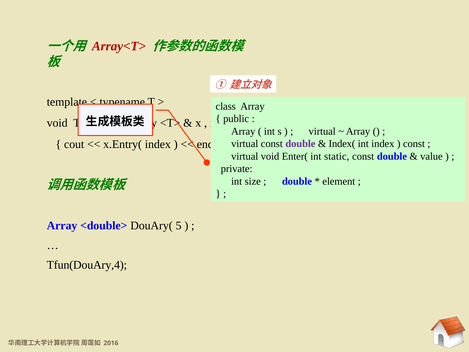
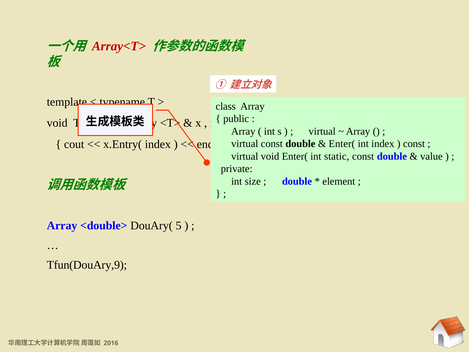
double at (300, 144) colour: purple -> black
Index( at (342, 144): Index( -> Enter(
Tfun(DouAry,4: Tfun(DouAry,4 -> Tfun(DouAry,9
